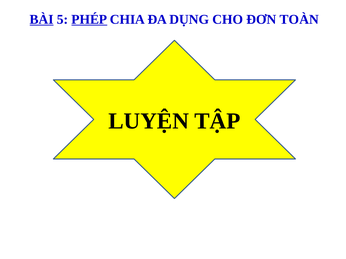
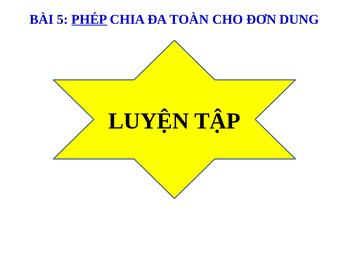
BÀI underline: present -> none
DỤNG: DỤNG -> TOÀN
TOÀN: TOÀN -> DUNG
